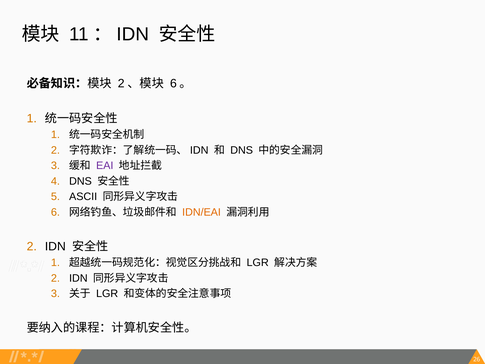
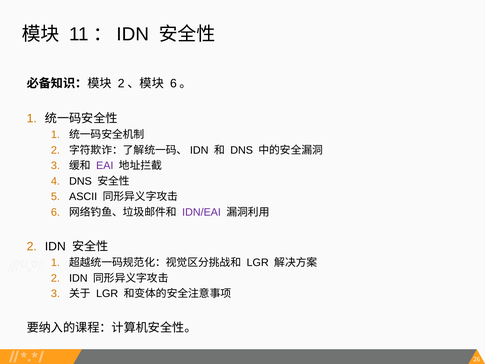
IDN/EAI colour: orange -> purple
